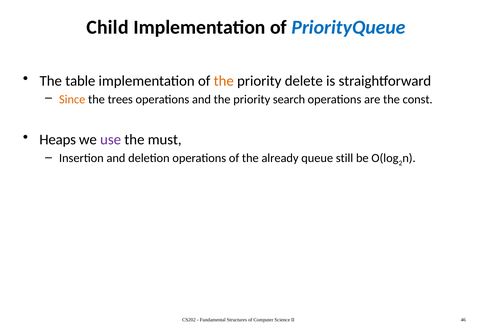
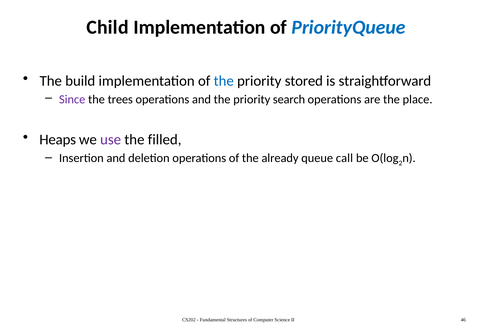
table: table -> build
the at (224, 81) colour: orange -> blue
delete: delete -> stored
Since colour: orange -> purple
const: const -> place
must: must -> filled
still: still -> call
